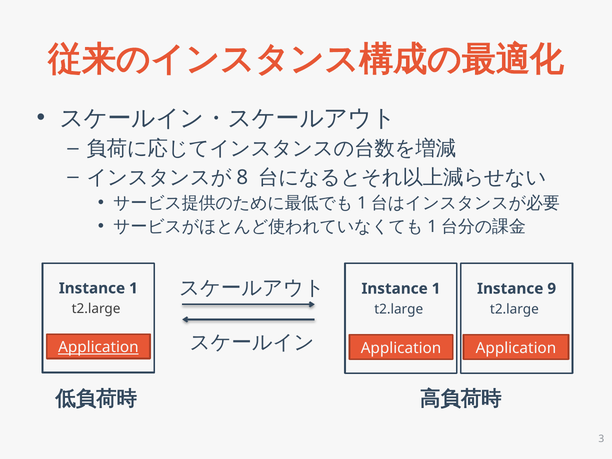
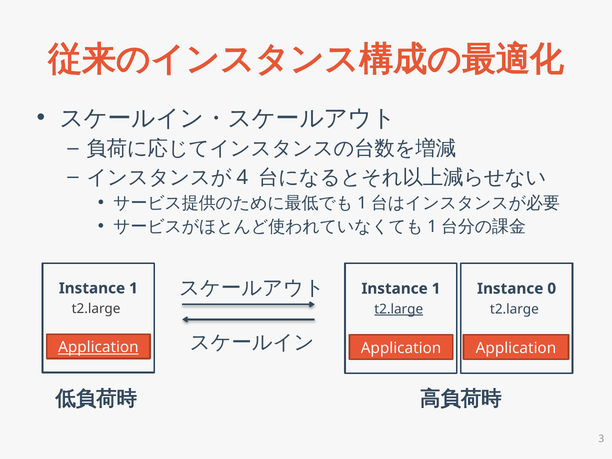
8: 8 -> 4
9: 9 -> 0
t2.large at (399, 309) underline: none -> present
